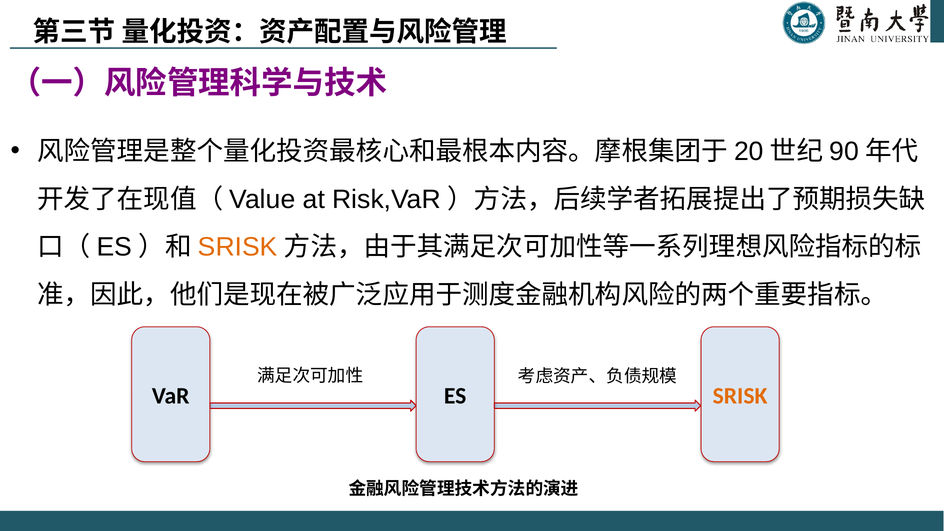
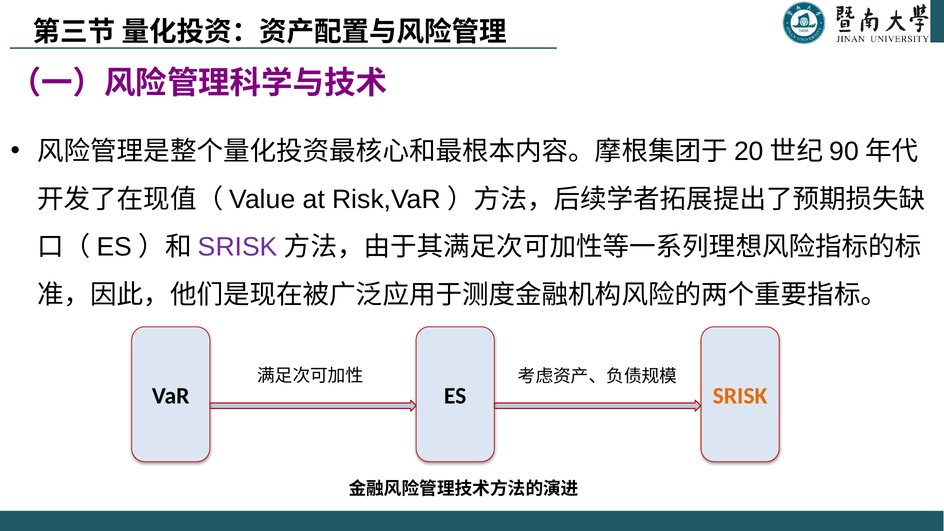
SRISK at (238, 247) colour: orange -> purple
